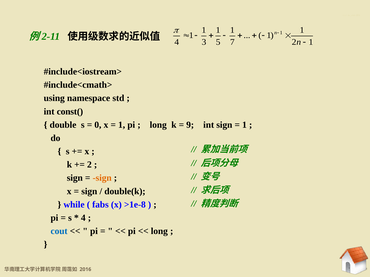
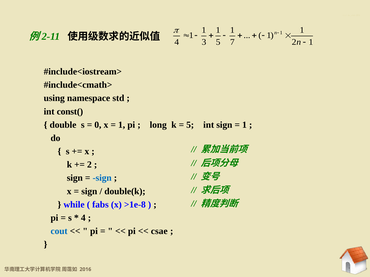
9 at (190, 125): 9 -> 5
sign at (102, 178) colour: orange -> blue
long at (159, 232): long -> csae
